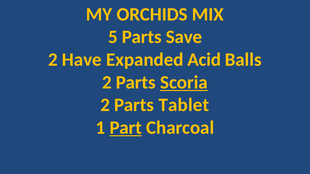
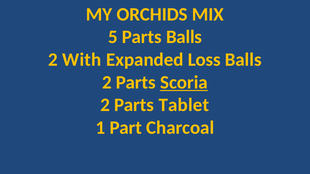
Parts Save: Save -> Balls
Have: Have -> With
Acid: Acid -> Loss
Part underline: present -> none
